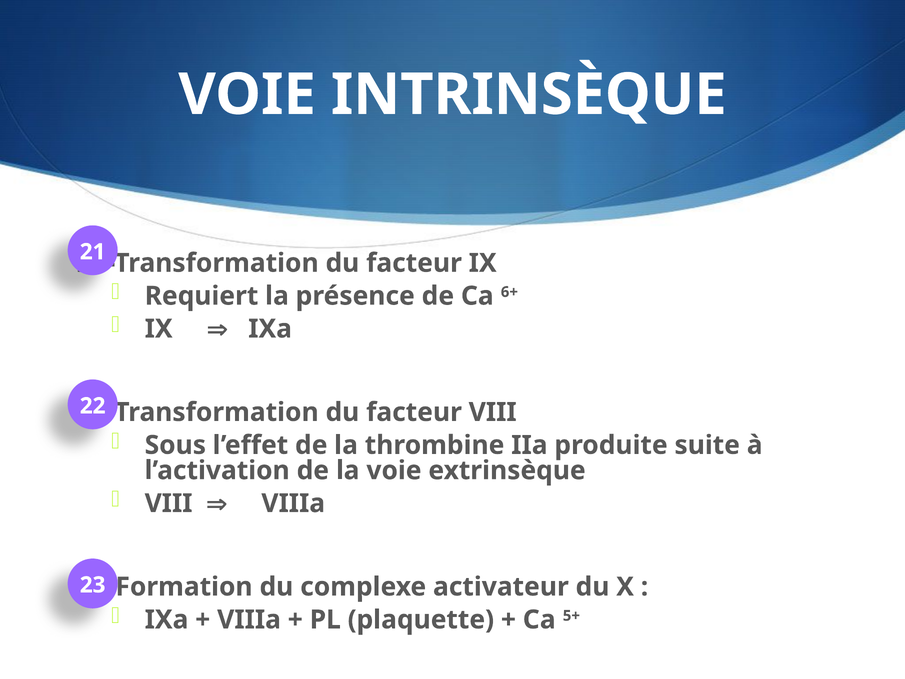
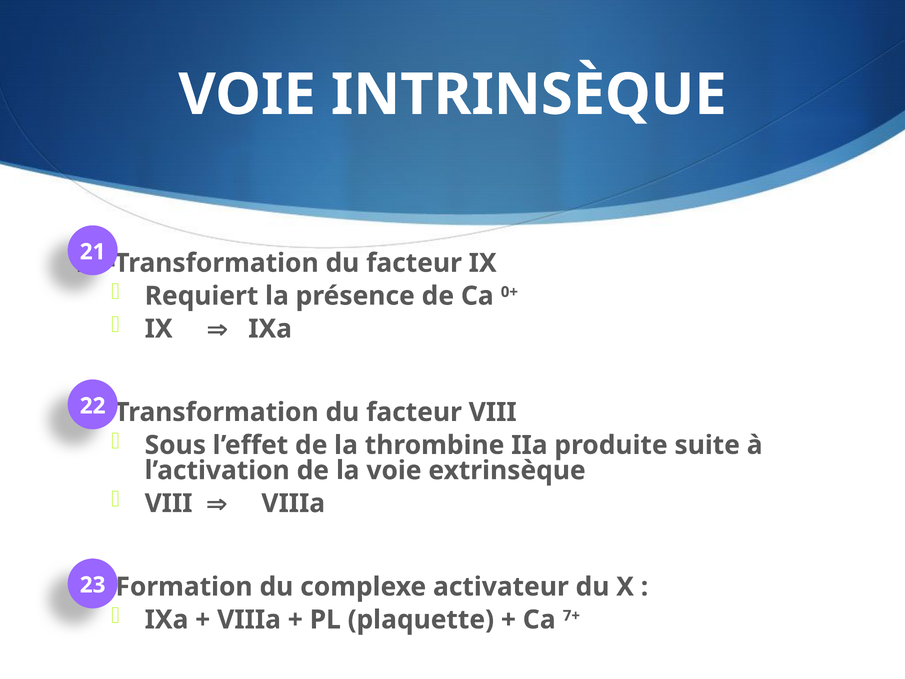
6+: 6+ -> 0+
5+: 5+ -> 7+
